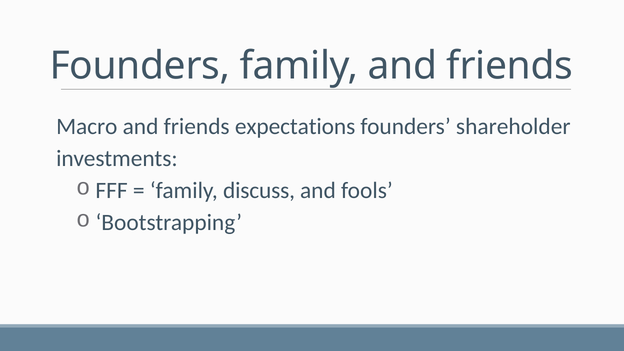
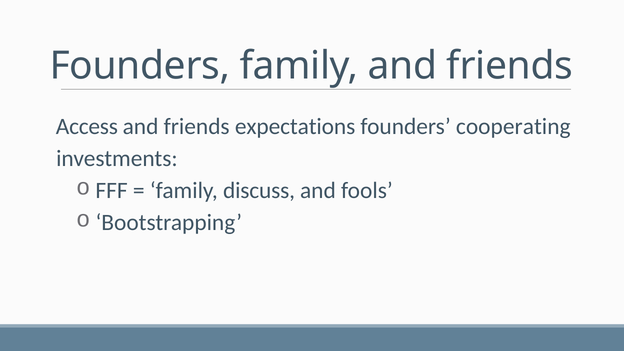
Macro: Macro -> Access
shareholder: shareholder -> cooperating
